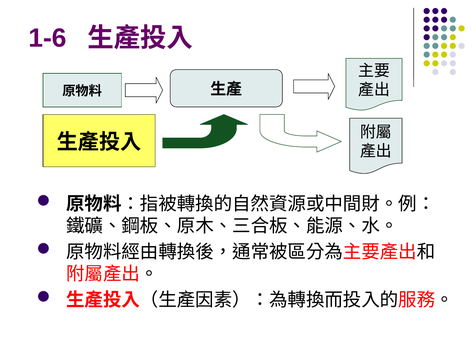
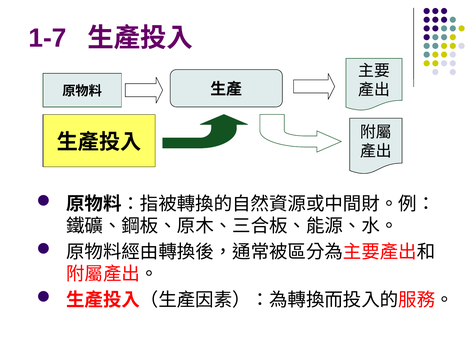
1-6: 1-6 -> 1-7
